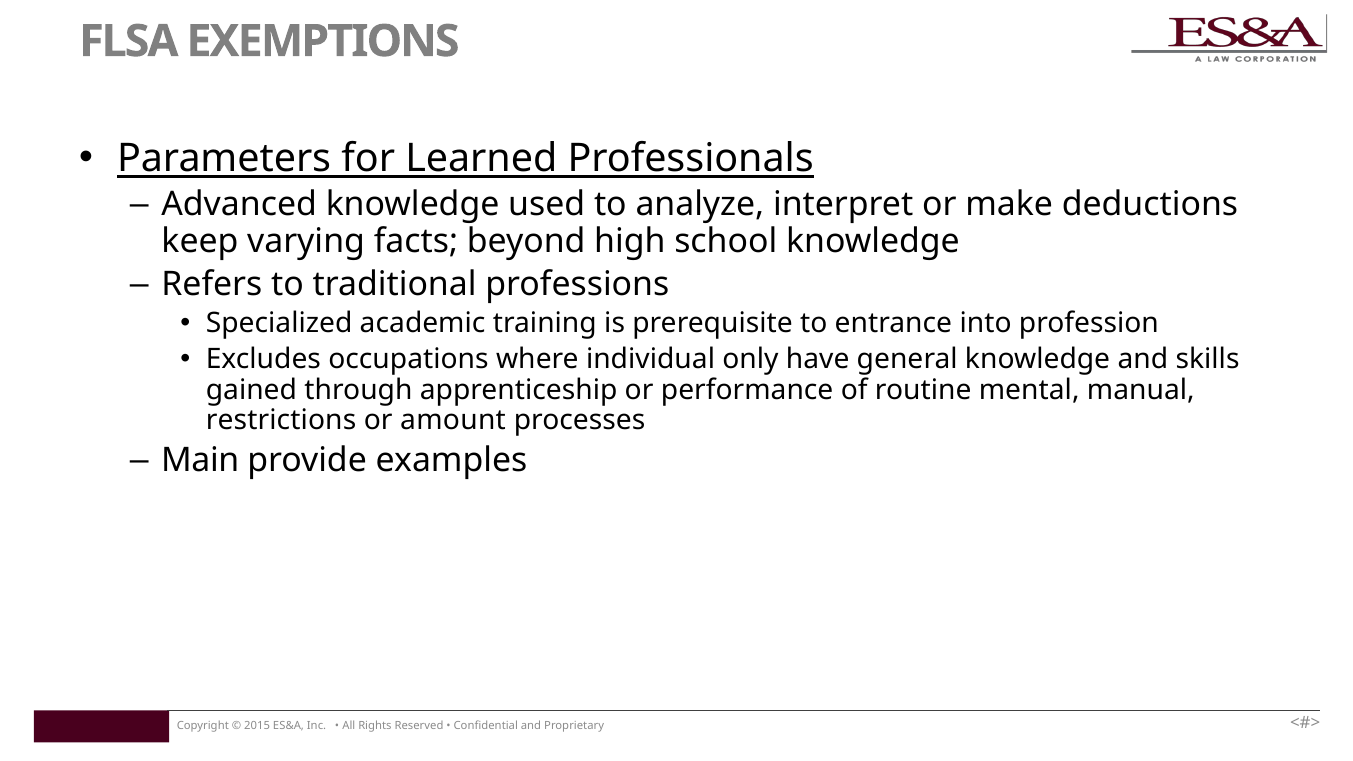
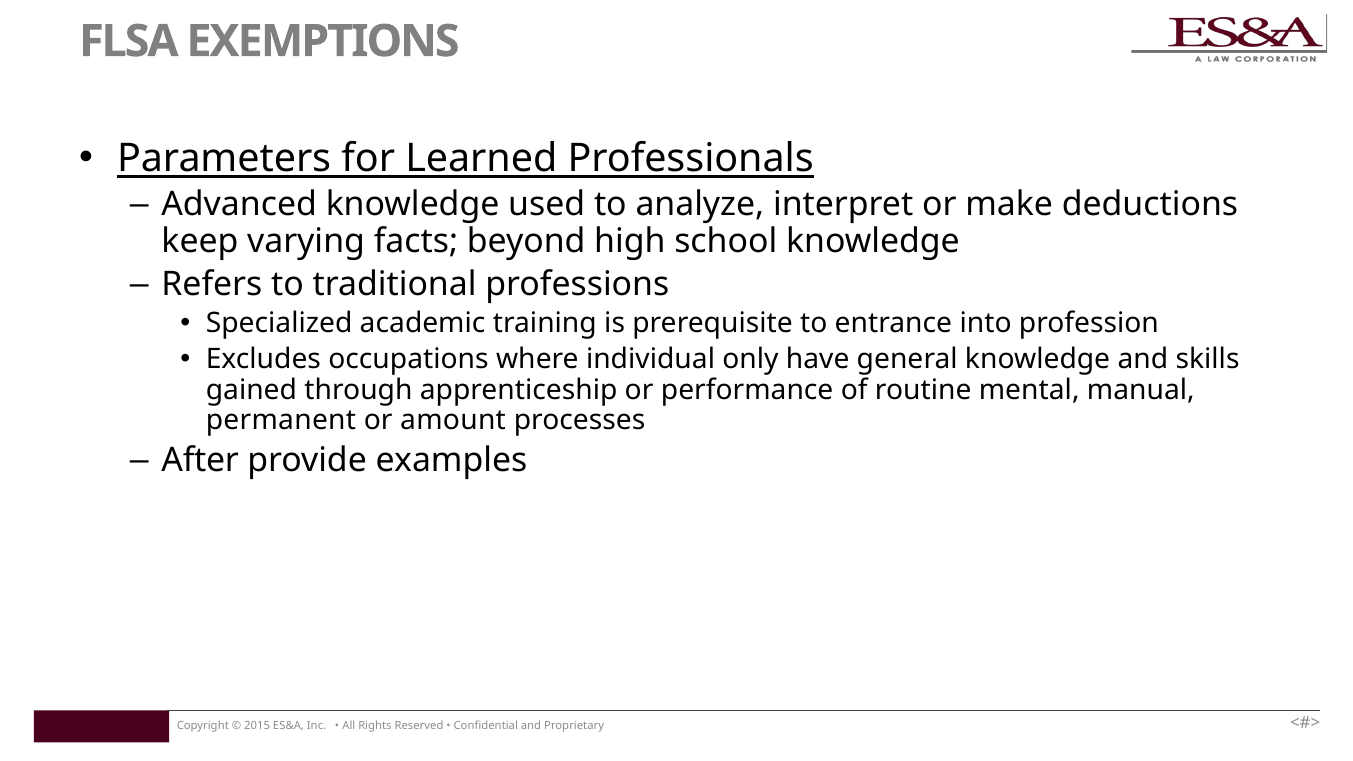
restrictions: restrictions -> permanent
Main: Main -> After
